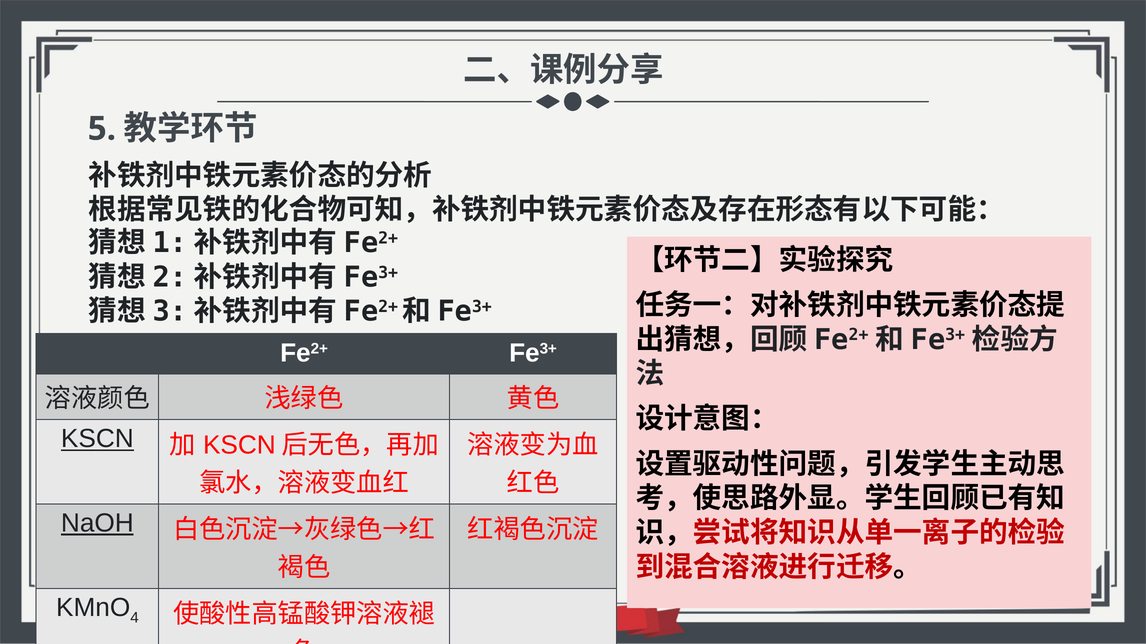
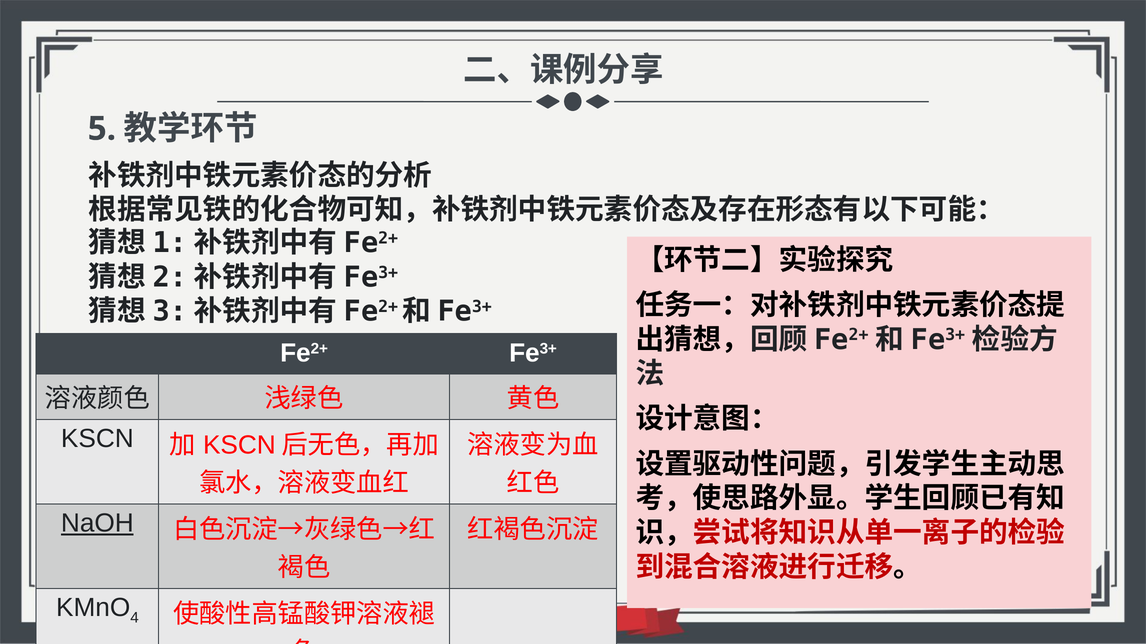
KSCN underline: present -> none
